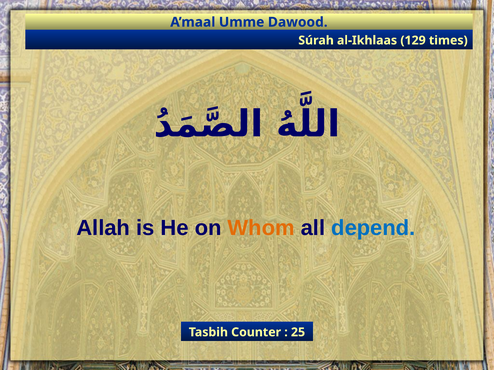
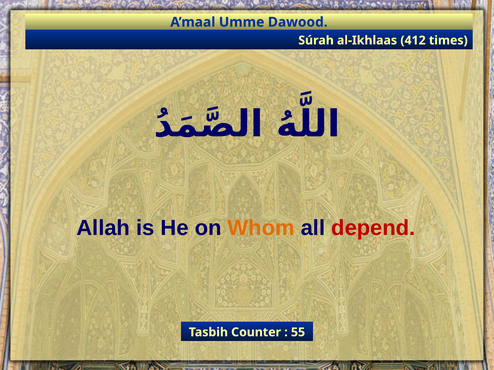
129: 129 -> 412
depend colour: blue -> red
25: 25 -> 55
